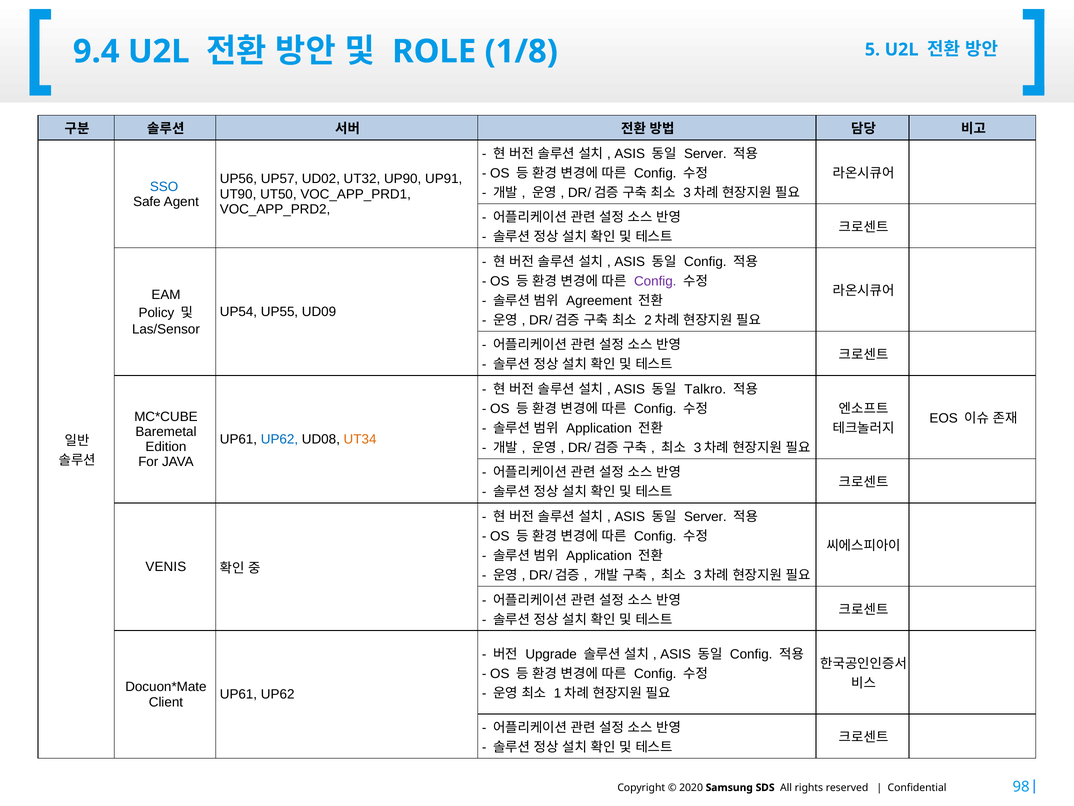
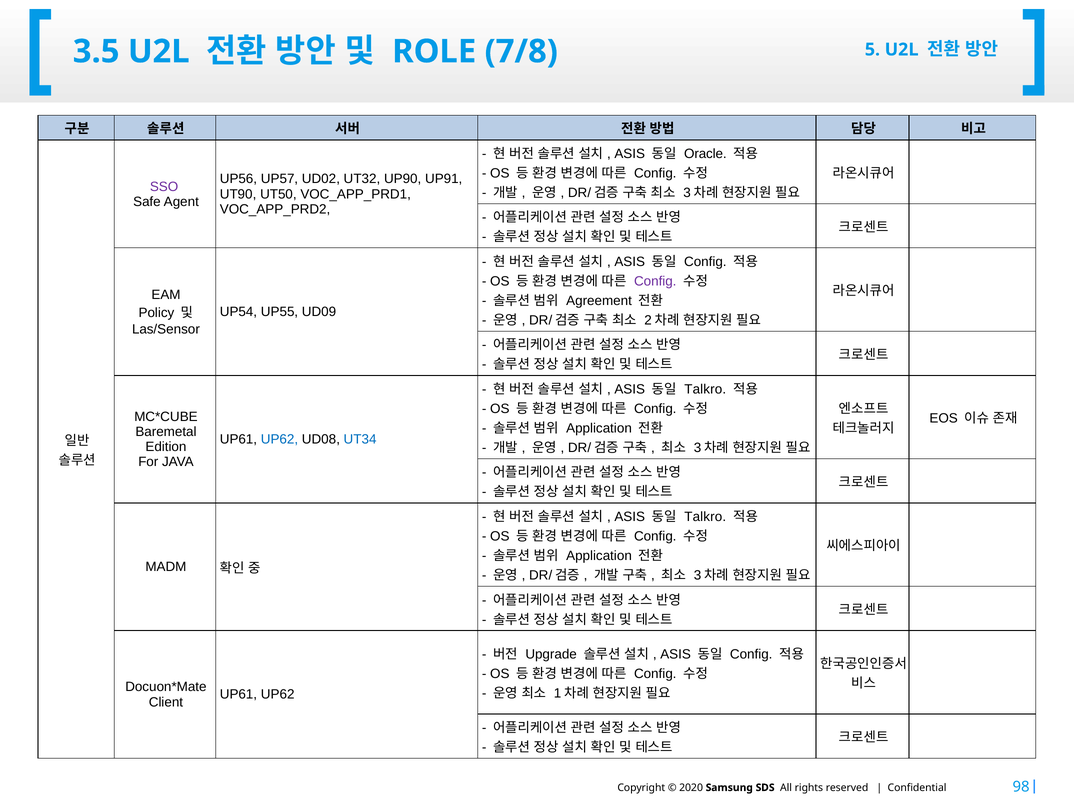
9.4: 9.4 -> 3.5
1/8: 1/8 -> 7/8
Server at (705, 154): Server -> Oracle
SSO colour: blue -> purple
UT34 colour: orange -> blue
Server at (705, 516): Server -> Talkro
VENIS: VENIS -> MADM
